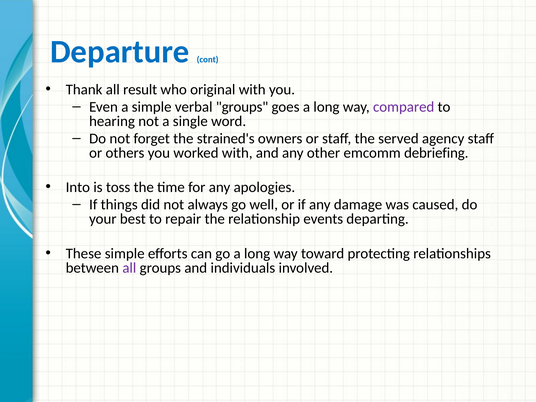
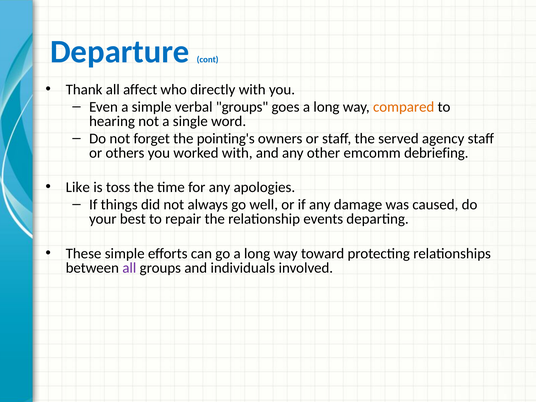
result: result -> affect
original: original -> directly
compared colour: purple -> orange
strained's: strained's -> pointing's
Into: Into -> Like
